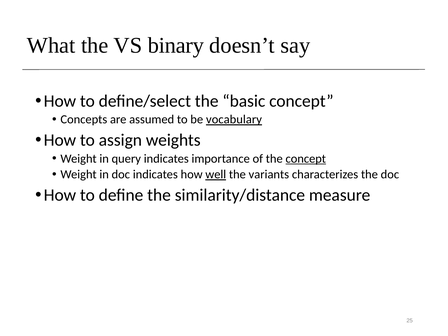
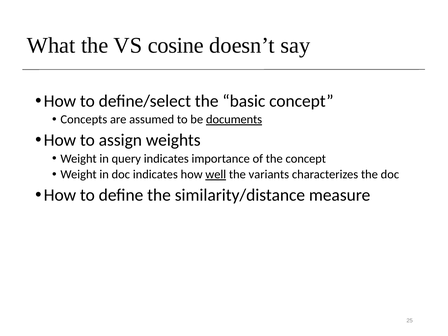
binary: binary -> cosine
vocabulary: vocabulary -> documents
concept at (306, 159) underline: present -> none
